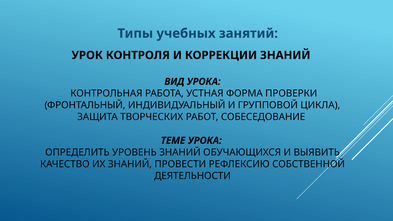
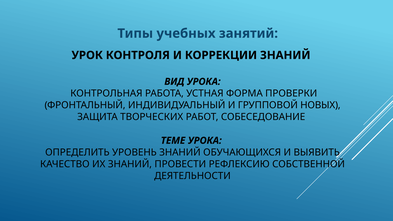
ЦИКЛА: ЦИКЛА -> НОВЫХ
